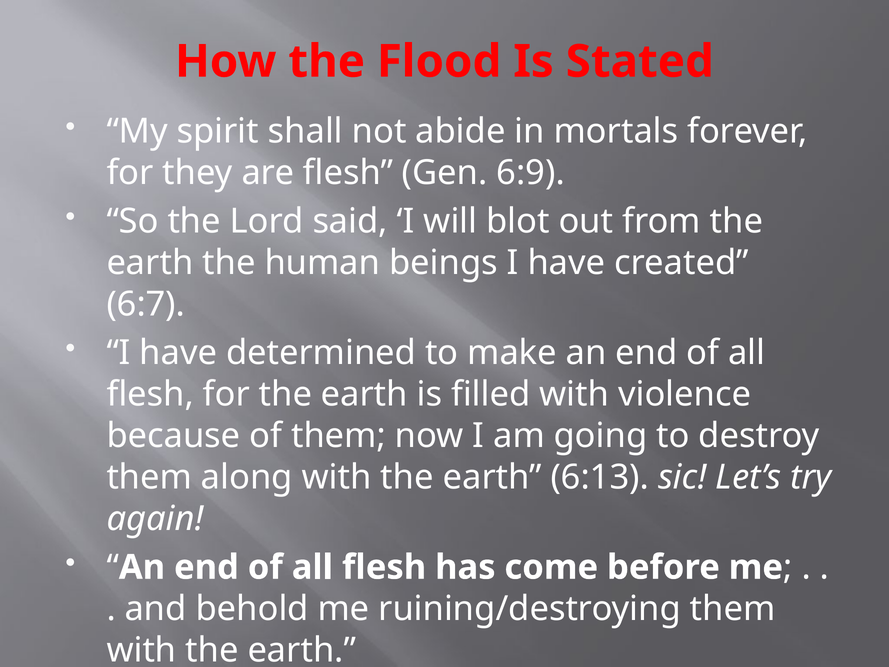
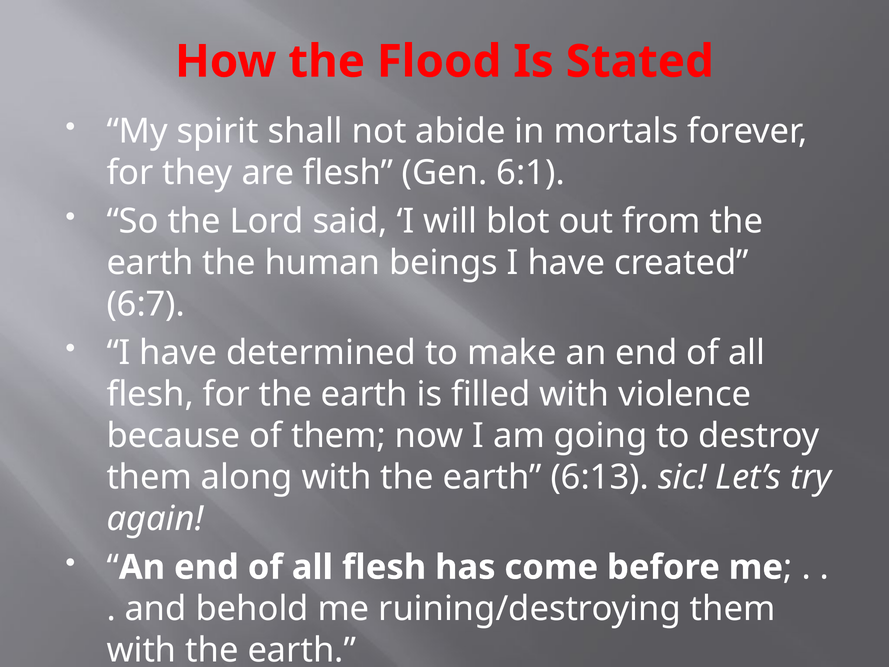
6:9: 6:9 -> 6:1
